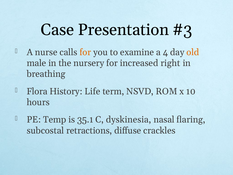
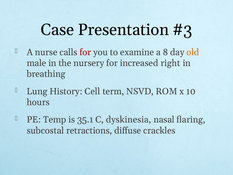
for at (85, 52) colour: orange -> red
4: 4 -> 8
Flora: Flora -> Lung
Life: Life -> Cell
